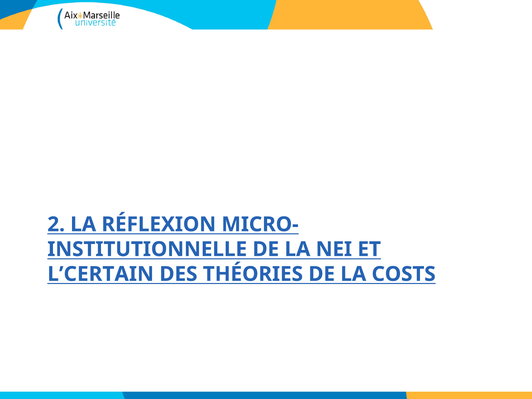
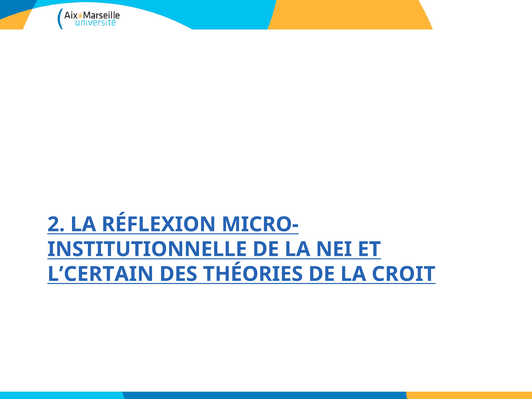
COSTS: COSTS -> CROIT
